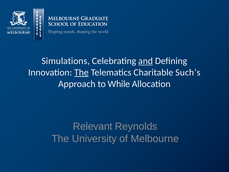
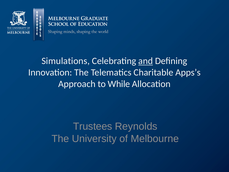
The at (81, 72) underline: present -> none
Such’s: Such’s -> Apps’s
Relevant: Relevant -> Trustees
